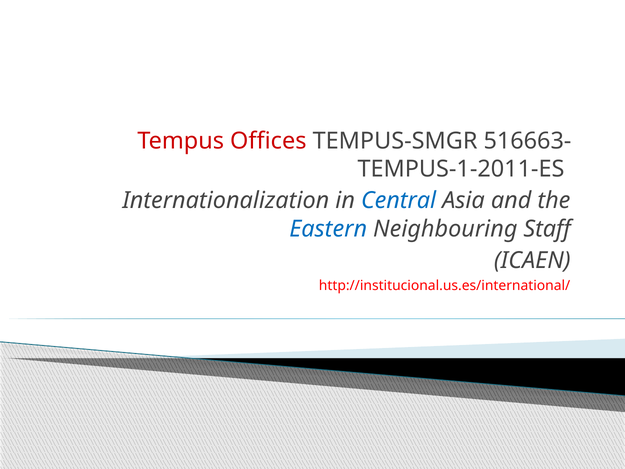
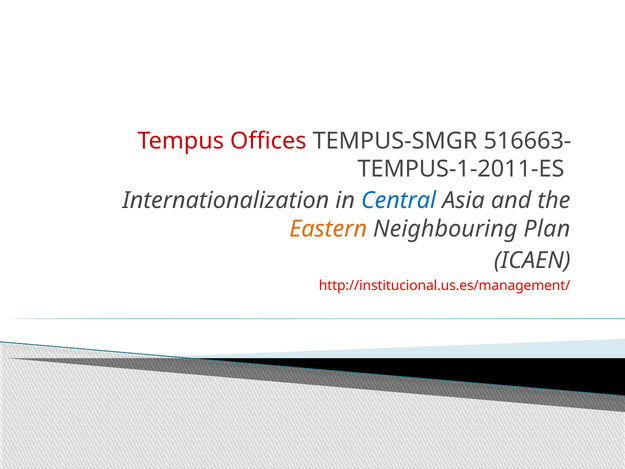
Eastern colour: blue -> orange
Staff: Staff -> Plan
http://institucional.us.es/international/: http://institucional.us.es/international/ -> http://institucional.us.es/management/
